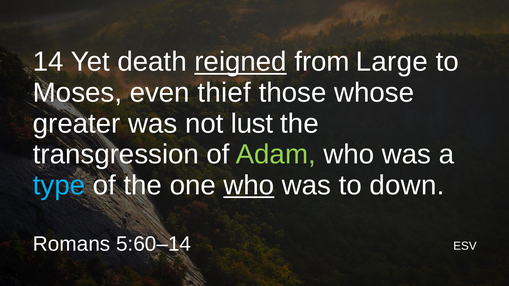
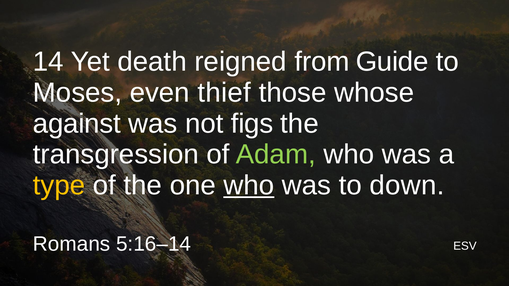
reigned underline: present -> none
Large: Large -> Guide
greater: greater -> against
lust: lust -> figs
type colour: light blue -> yellow
5:60–14: 5:60–14 -> 5:16–14
